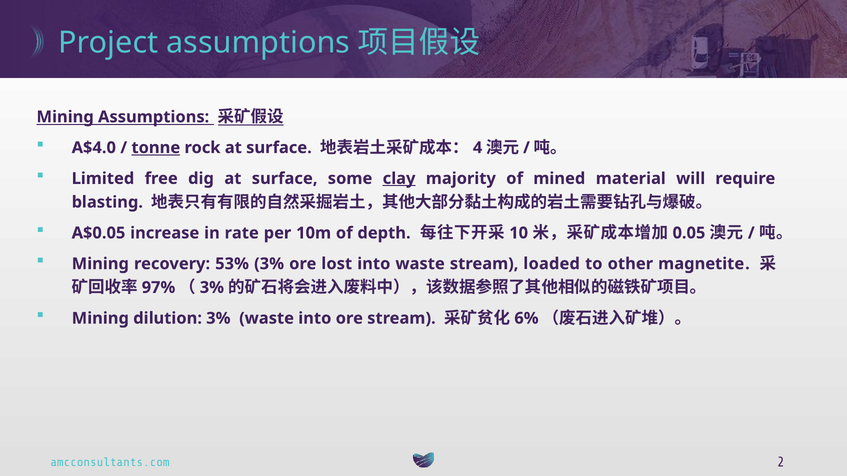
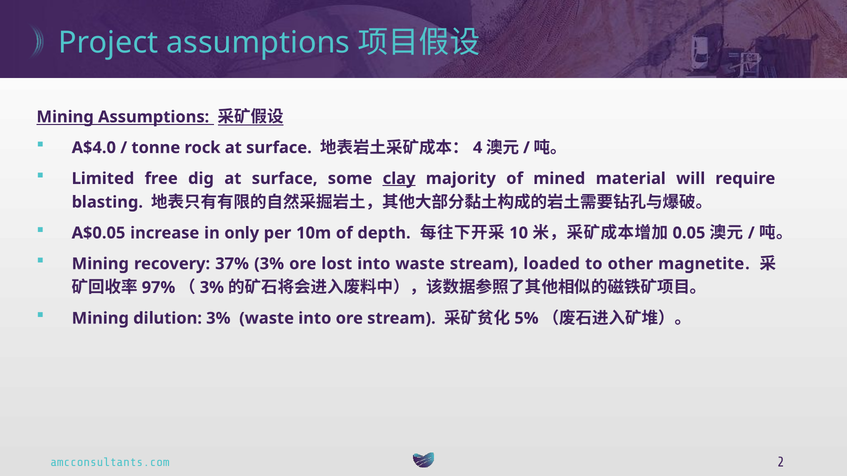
tonne underline: present -> none
rate: rate -> only
53%: 53% -> 37%
6%: 6% -> 5%
